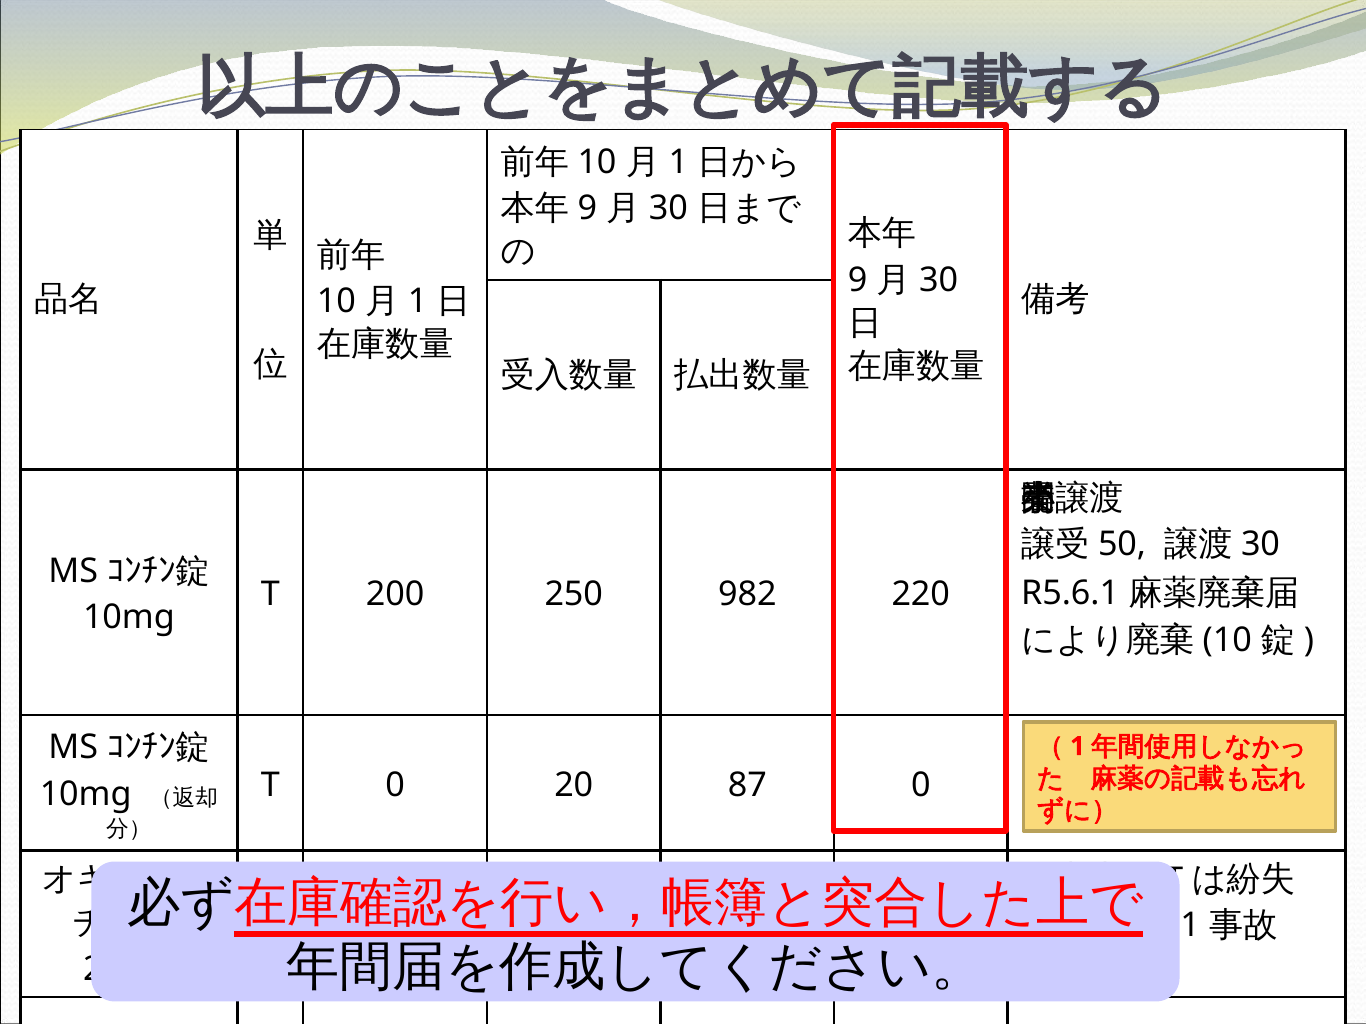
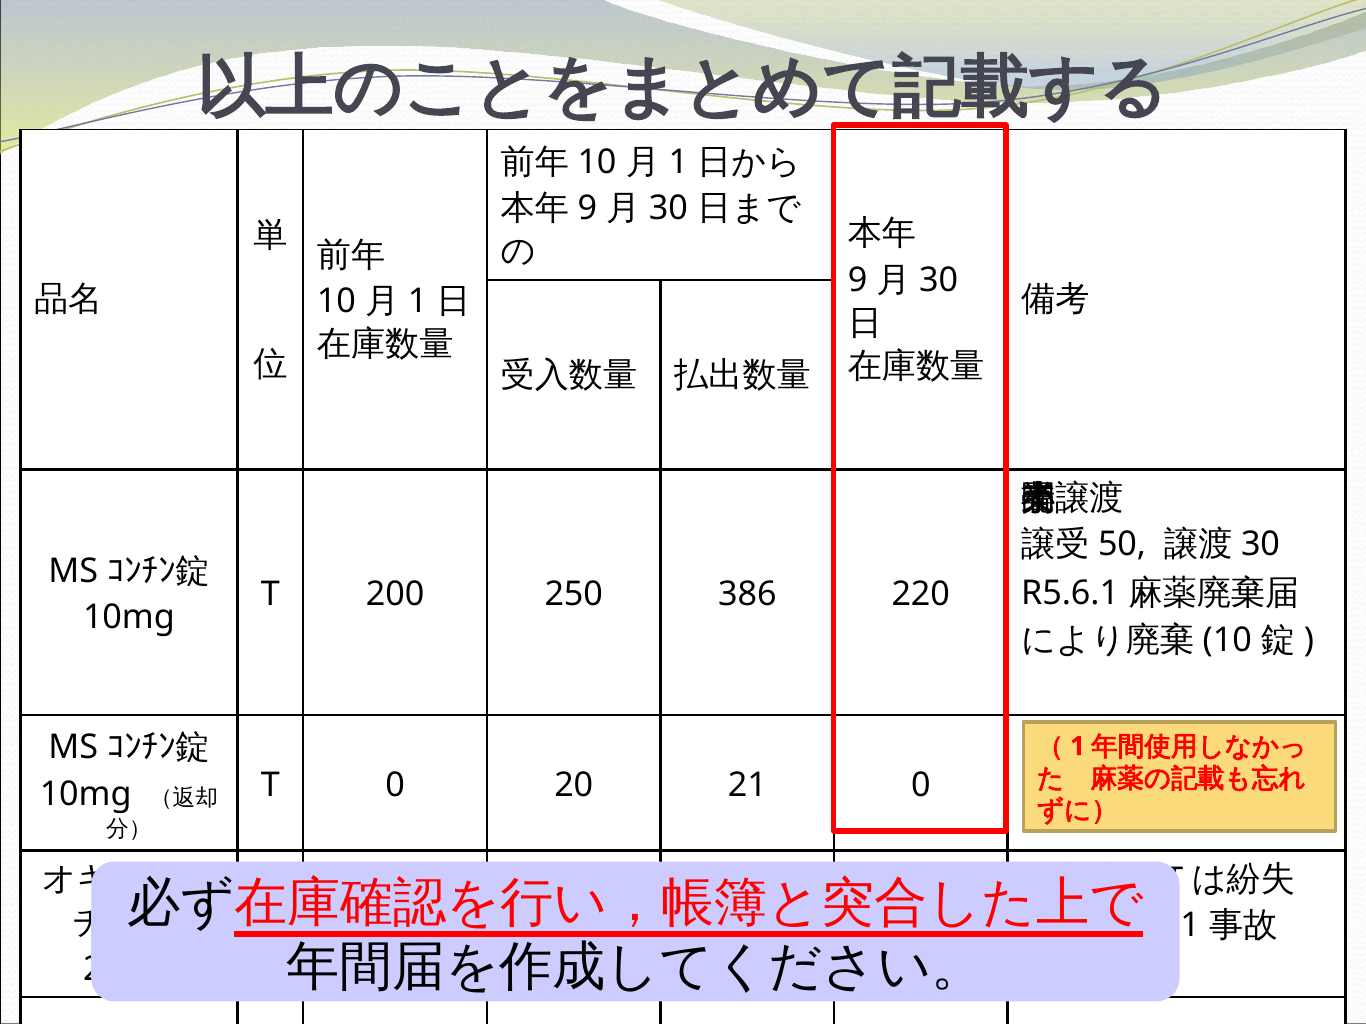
982: 982 -> 386
87: 87 -> 21
